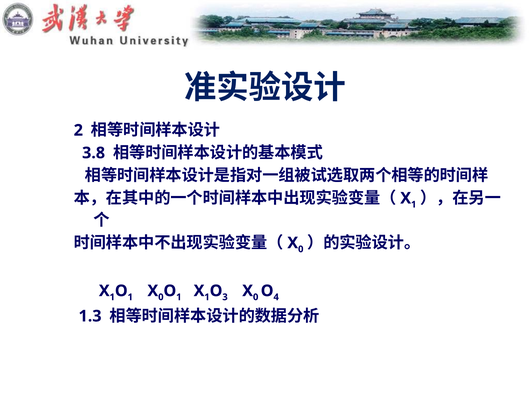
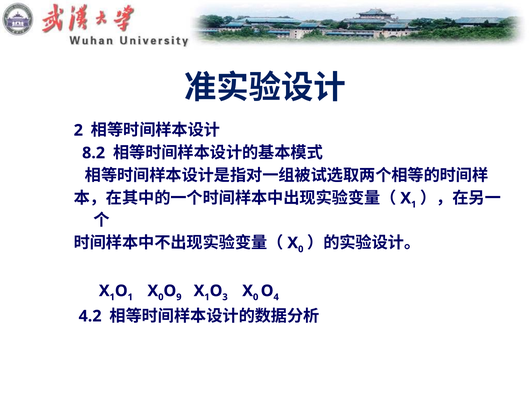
3.8: 3.8 -> 8.2
1 at (179, 297): 1 -> 9
1.3: 1.3 -> 4.2
